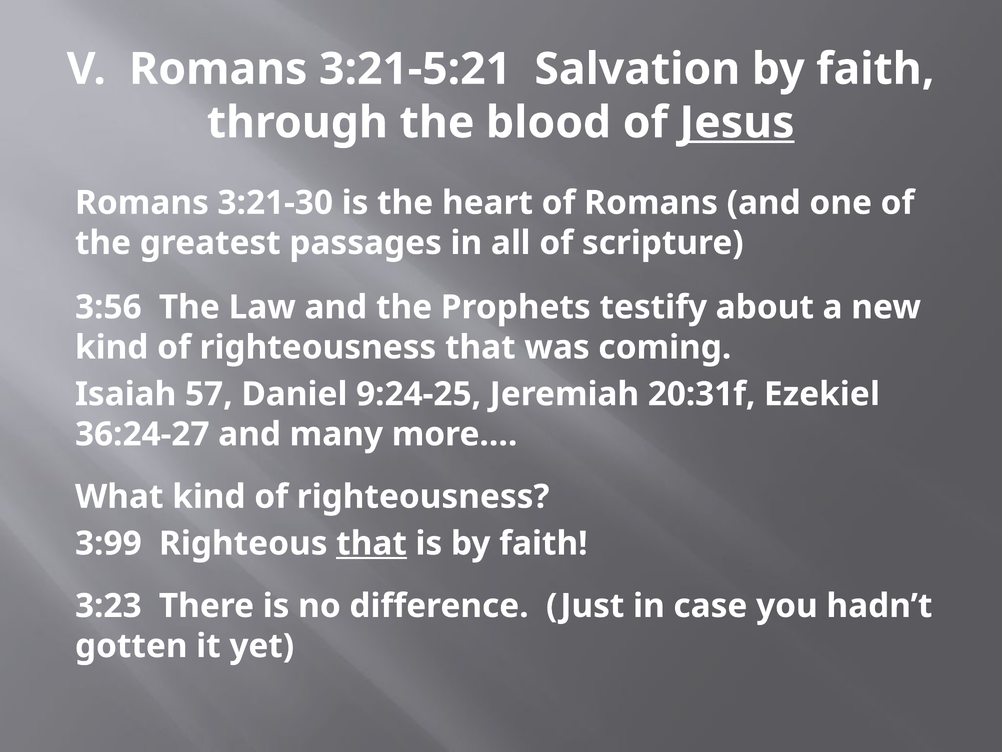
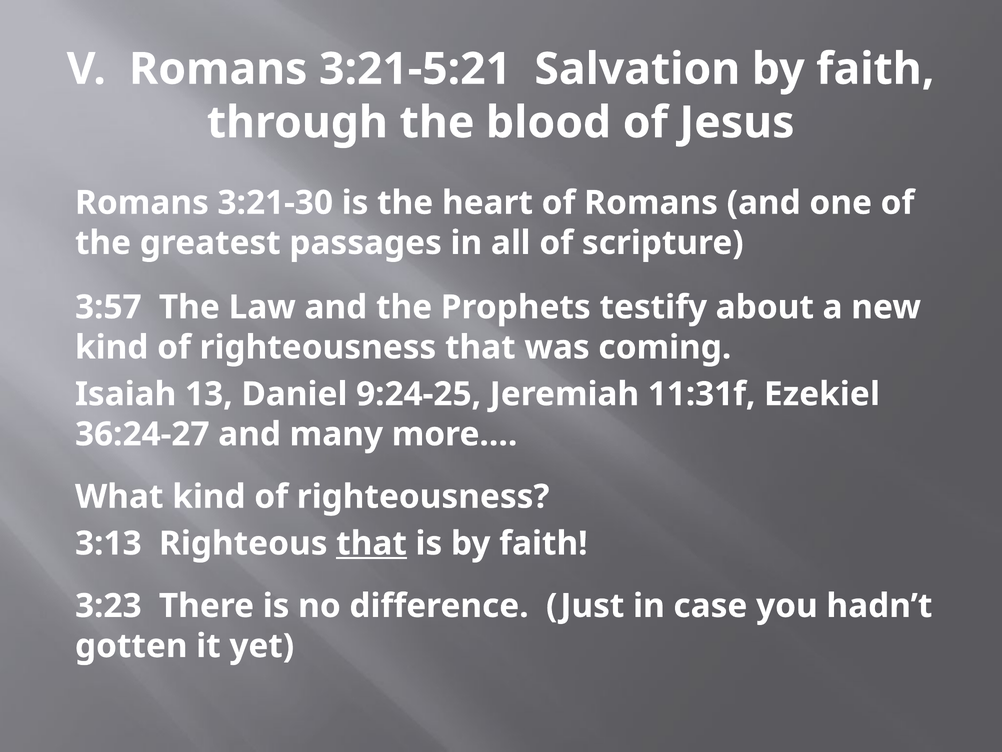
Jesus underline: present -> none
3:56: 3:56 -> 3:57
57: 57 -> 13
20:31f: 20:31f -> 11:31f
3:99: 3:99 -> 3:13
